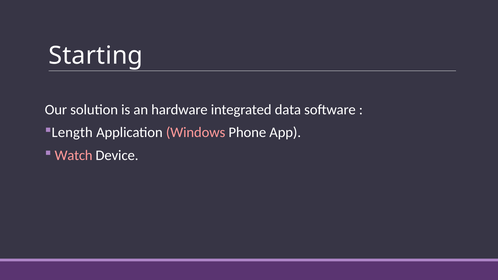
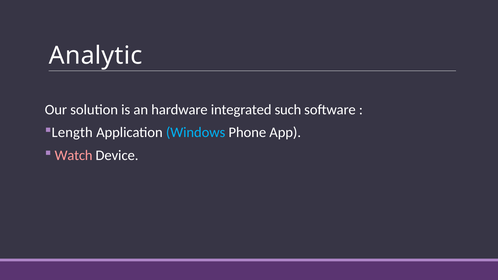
Starting: Starting -> Analytic
data: data -> such
Windows colour: pink -> light blue
